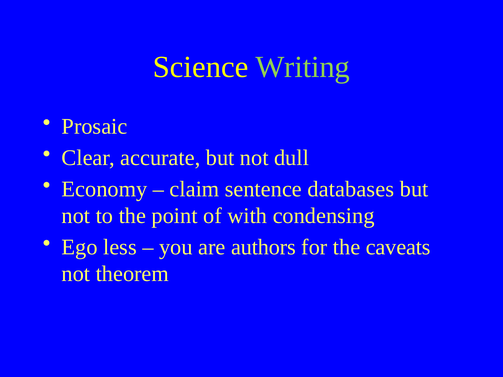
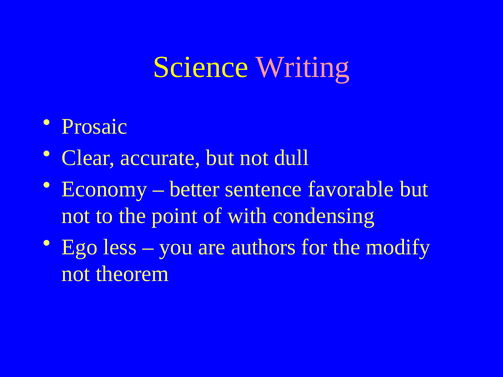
Writing colour: light green -> pink
claim: claim -> better
databases: databases -> favorable
caveats: caveats -> modify
